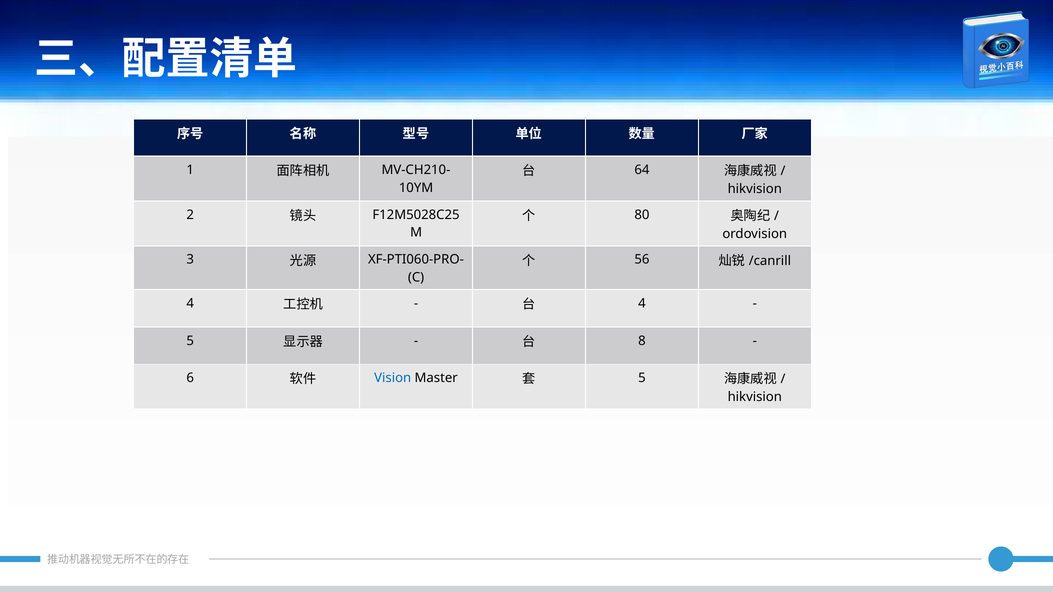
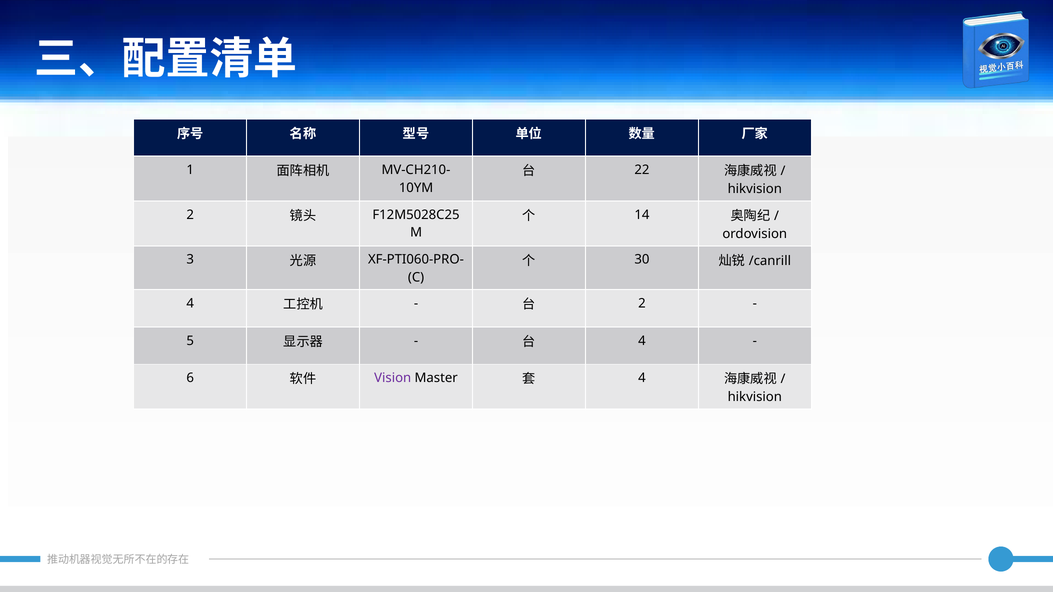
64: 64 -> 22
80: 80 -> 14
56: 56 -> 30
4 at (642, 304): 4 -> 2
8 at (642, 341): 8 -> 4
Vision colour: blue -> purple
5 at (642, 378): 5 -> 4
